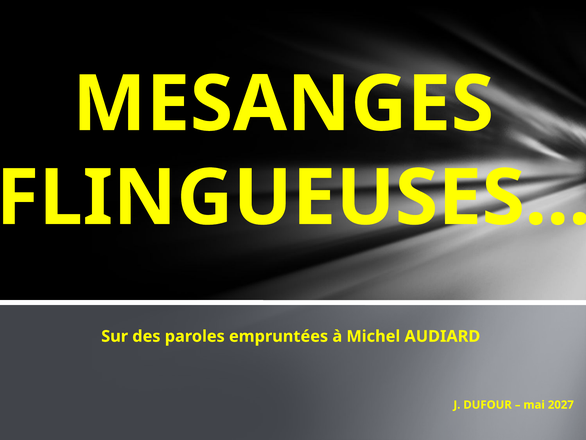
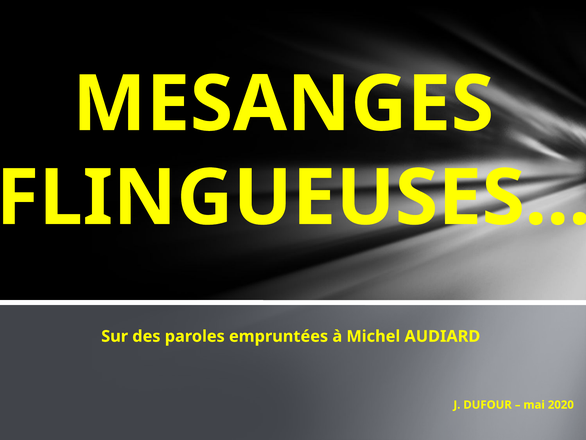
2027: 2027 -> 2020
